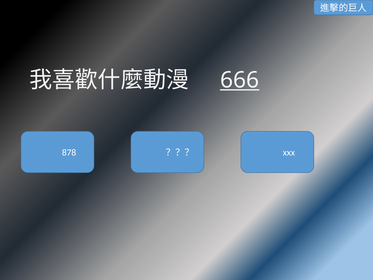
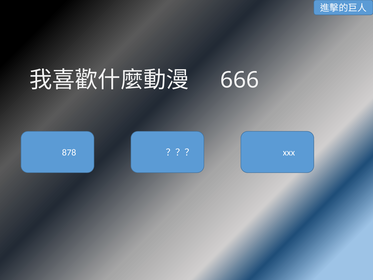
666 underline: present -> none
